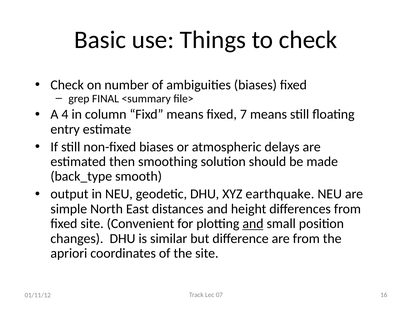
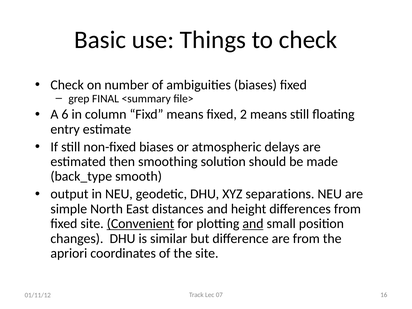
4: 4 -> 6
7: 7 -> 2
earthquake: earthquake -> separations
Convenient underline: none -> present
